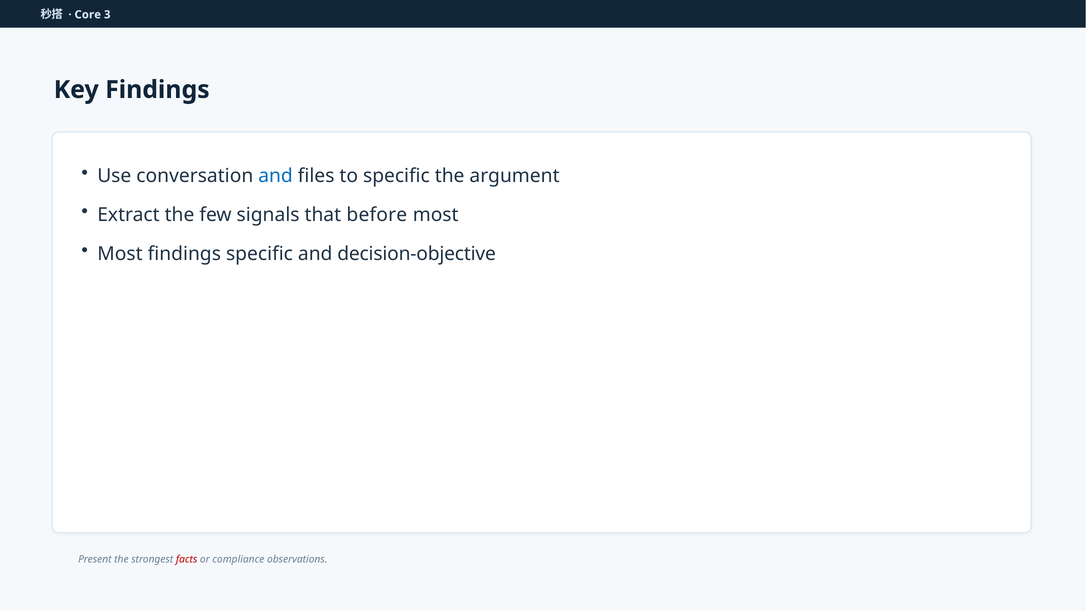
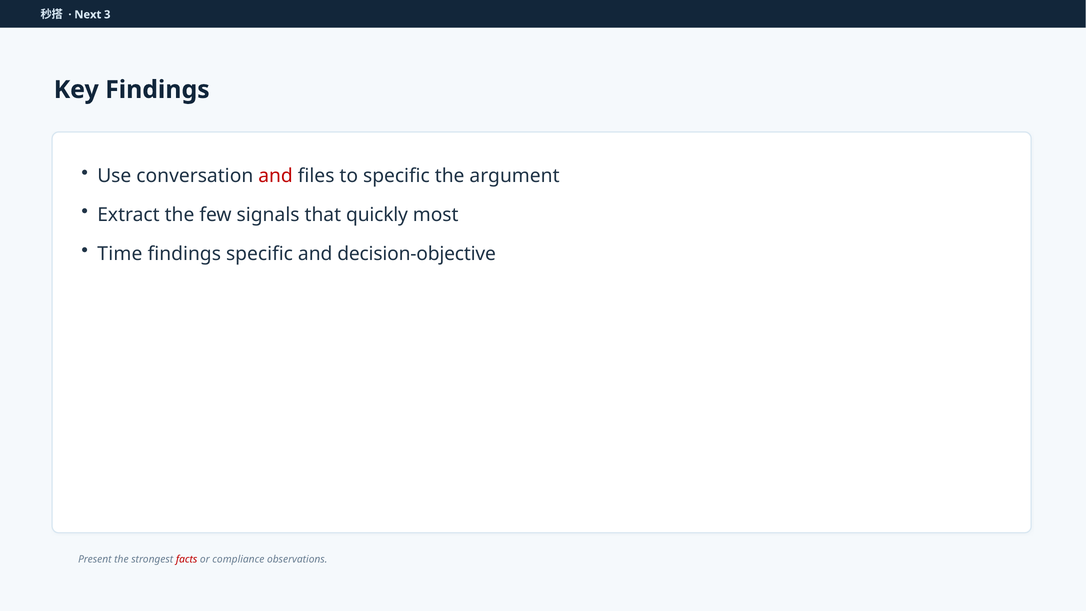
Core: Core -> Next
and at (276, 176) colour: blue -> red
before: before -> quickly
Most at (120, 254): Most -> Time
